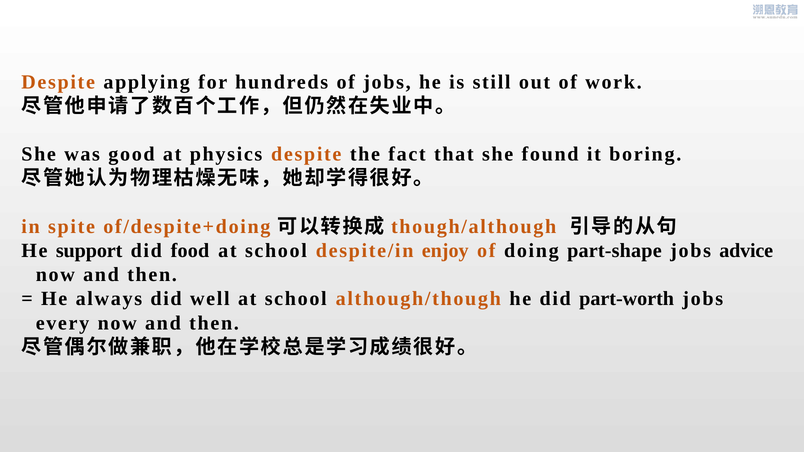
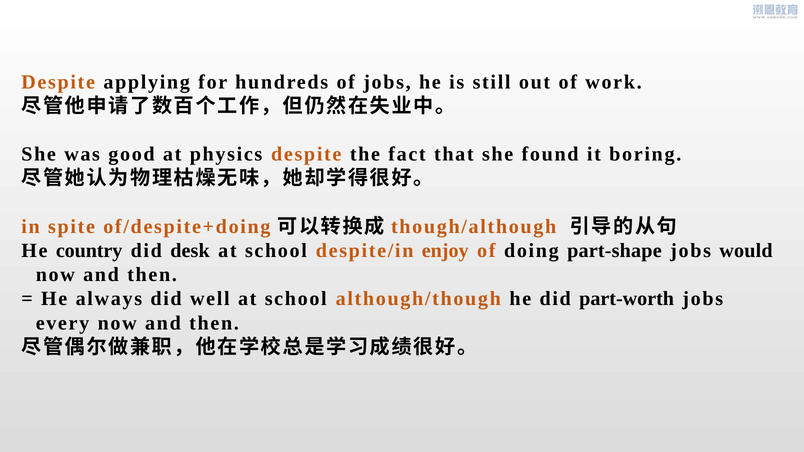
support: support -> country
food: food -> desk
advice: advice -> would
